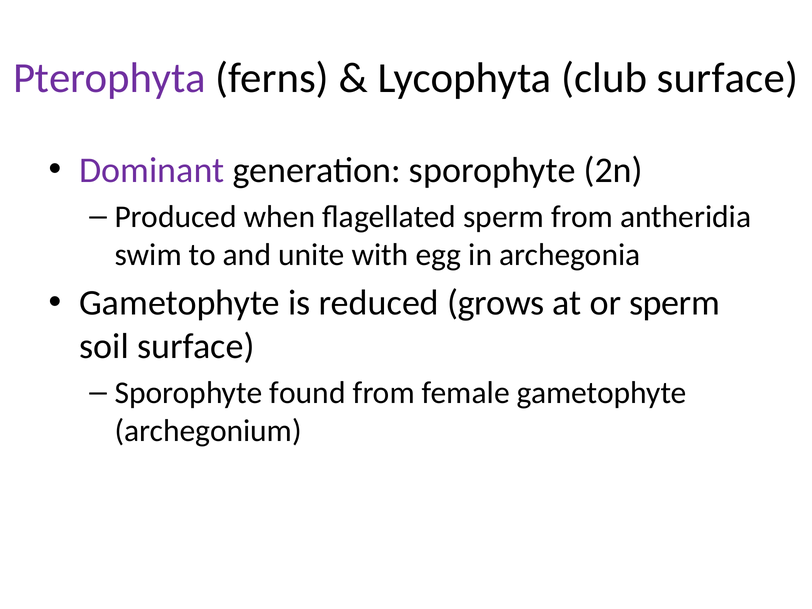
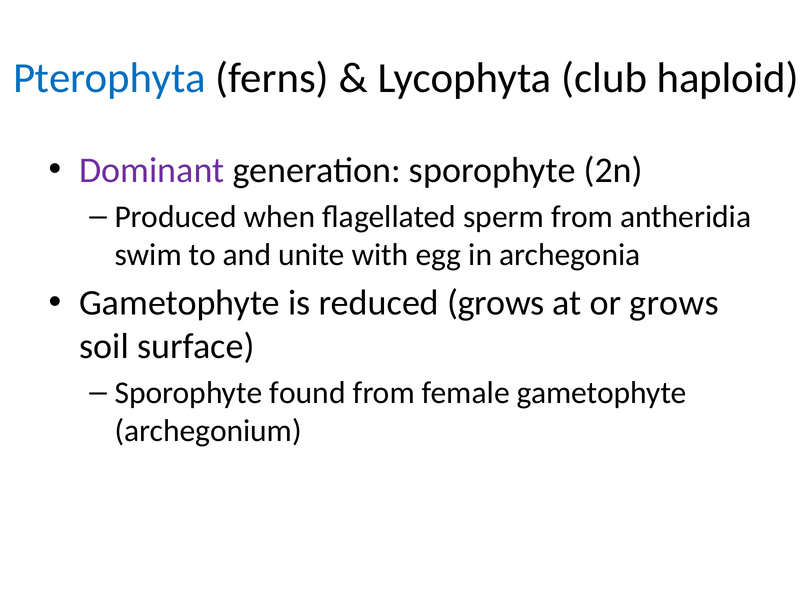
Pterophyta colour: purple -> blue
club surface: surface -> haploid
or sperm: sperm -> grows
